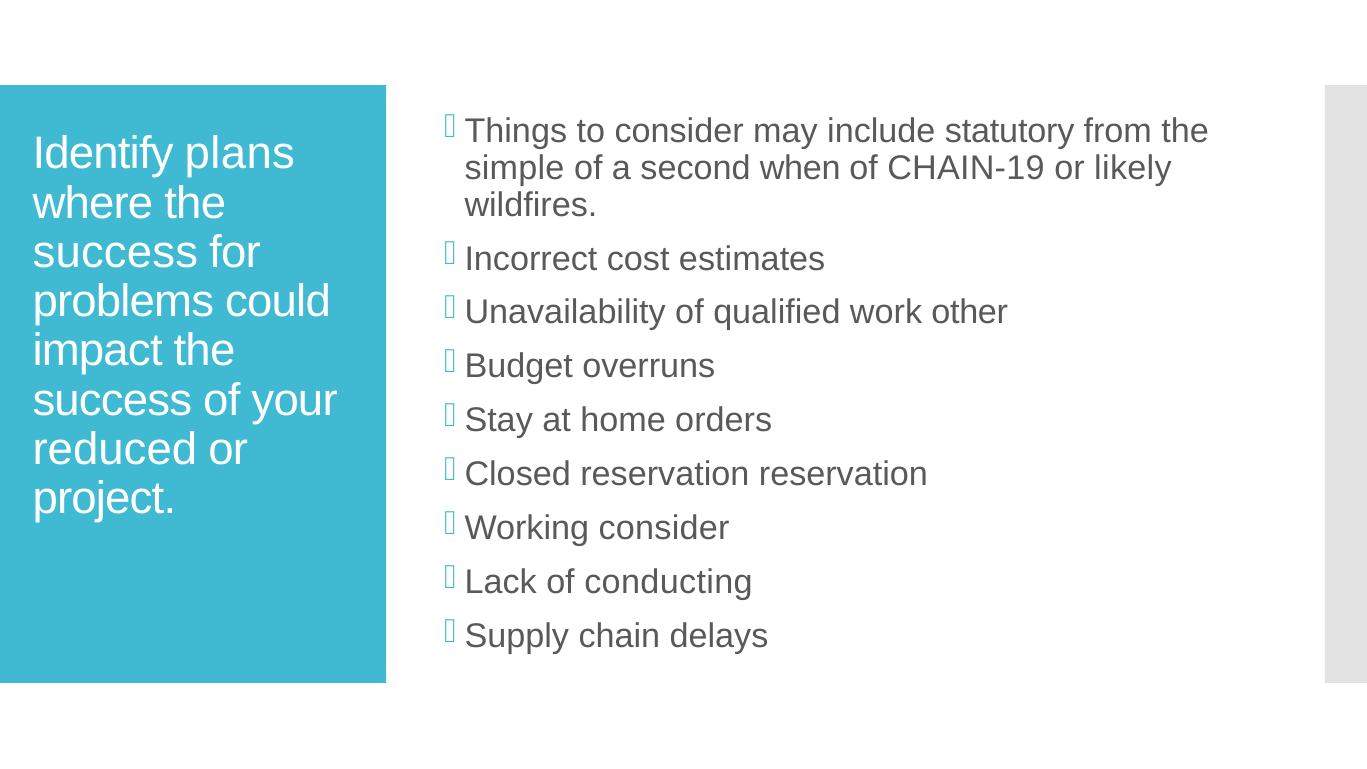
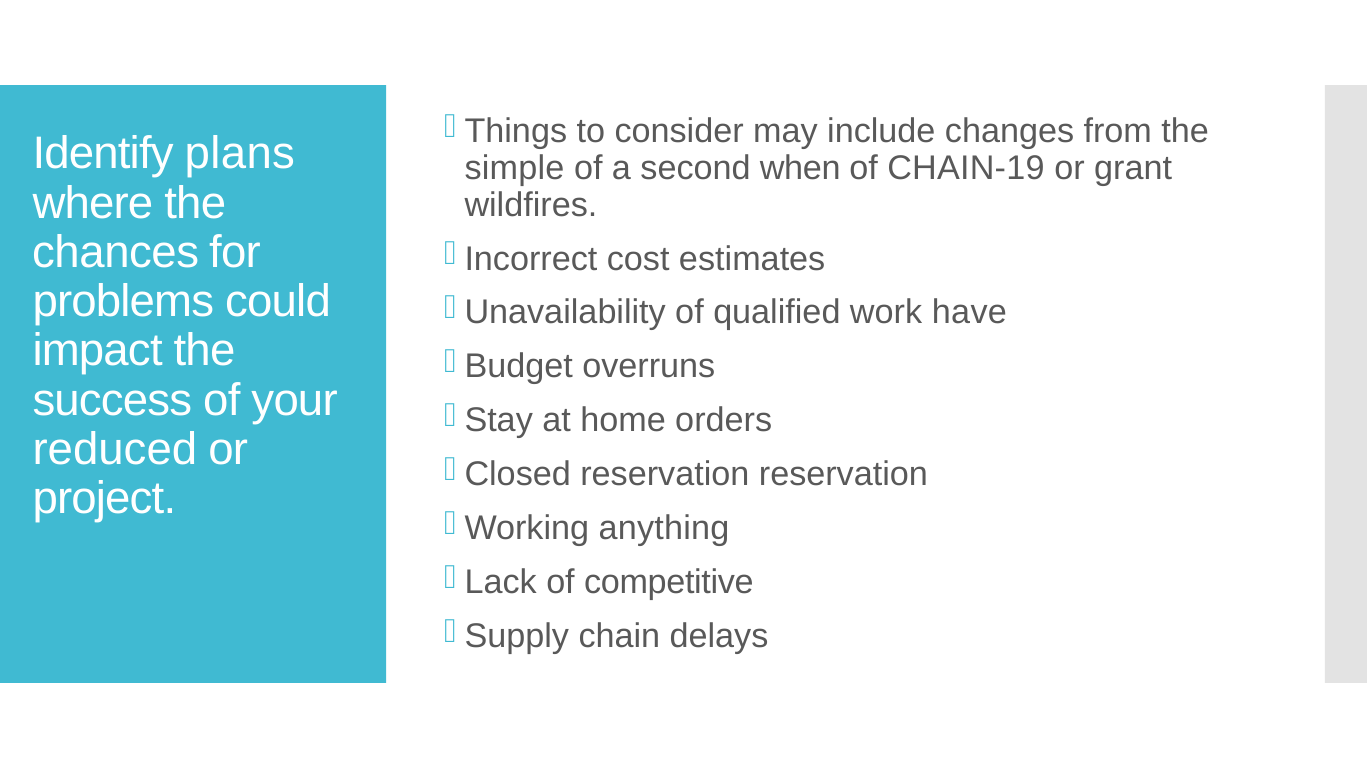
statutory: statutory -> changes
likely: likely -> grant
success at (115, 252): success -> chances
other: other -> have
consider at (664, 529): consider -> anything
conducting: conducting -> competitive
